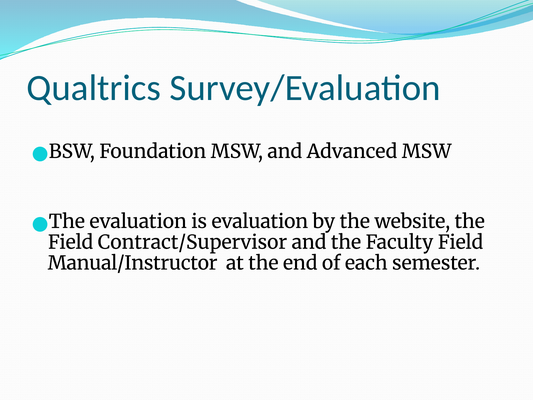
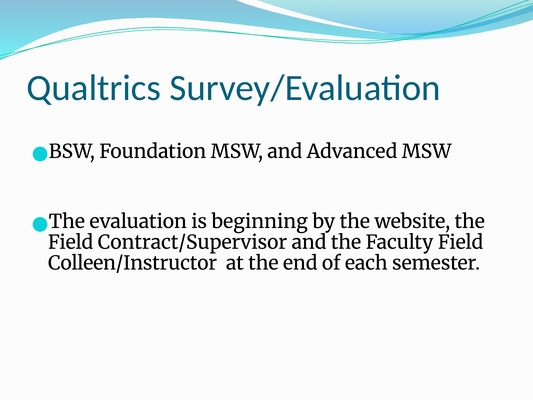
is evaluation: evaluation -> beginning
Manual/Instructor: Manual/Instructor -> Colleen/Instructor
